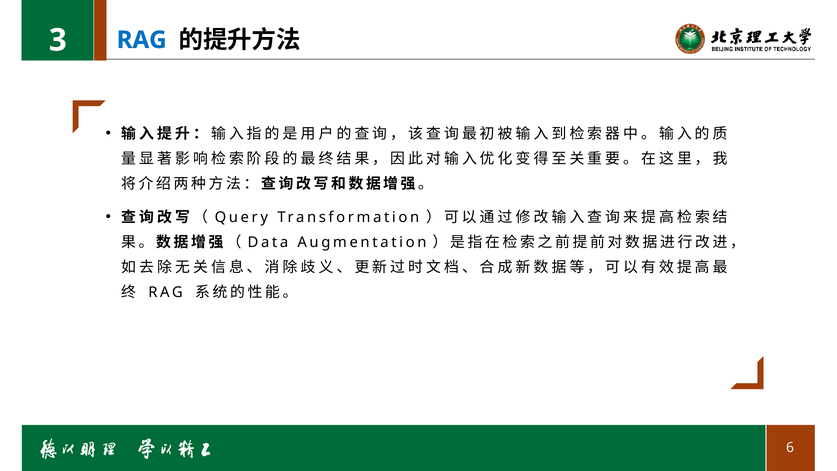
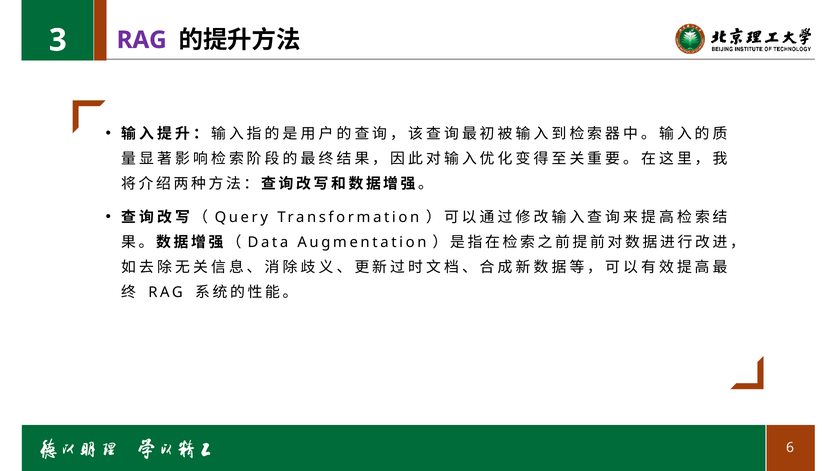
RAG at (142, 40) colour: blue -> purple
